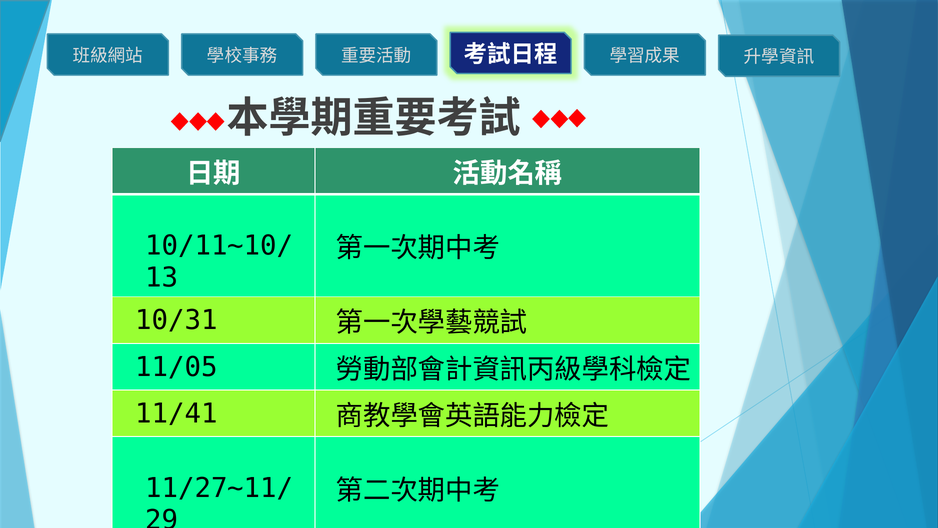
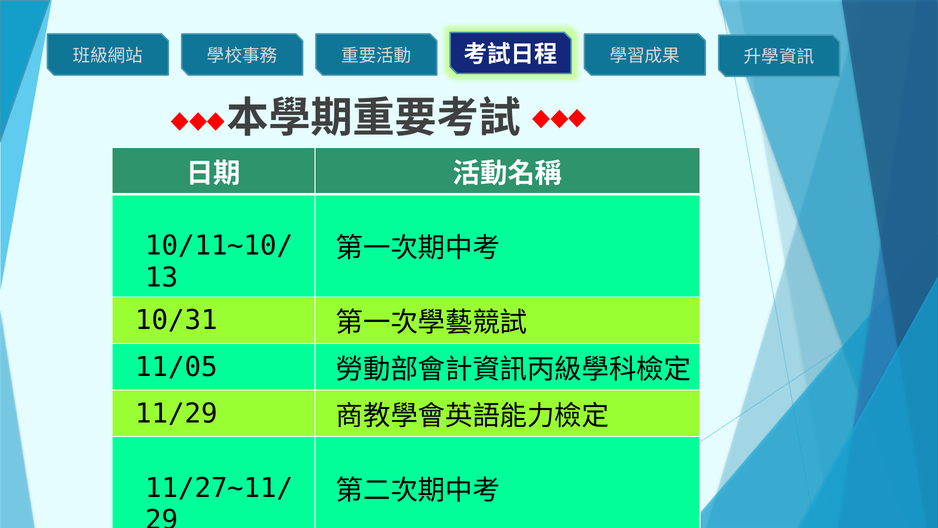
11/41: 11/41 -> 11/29
